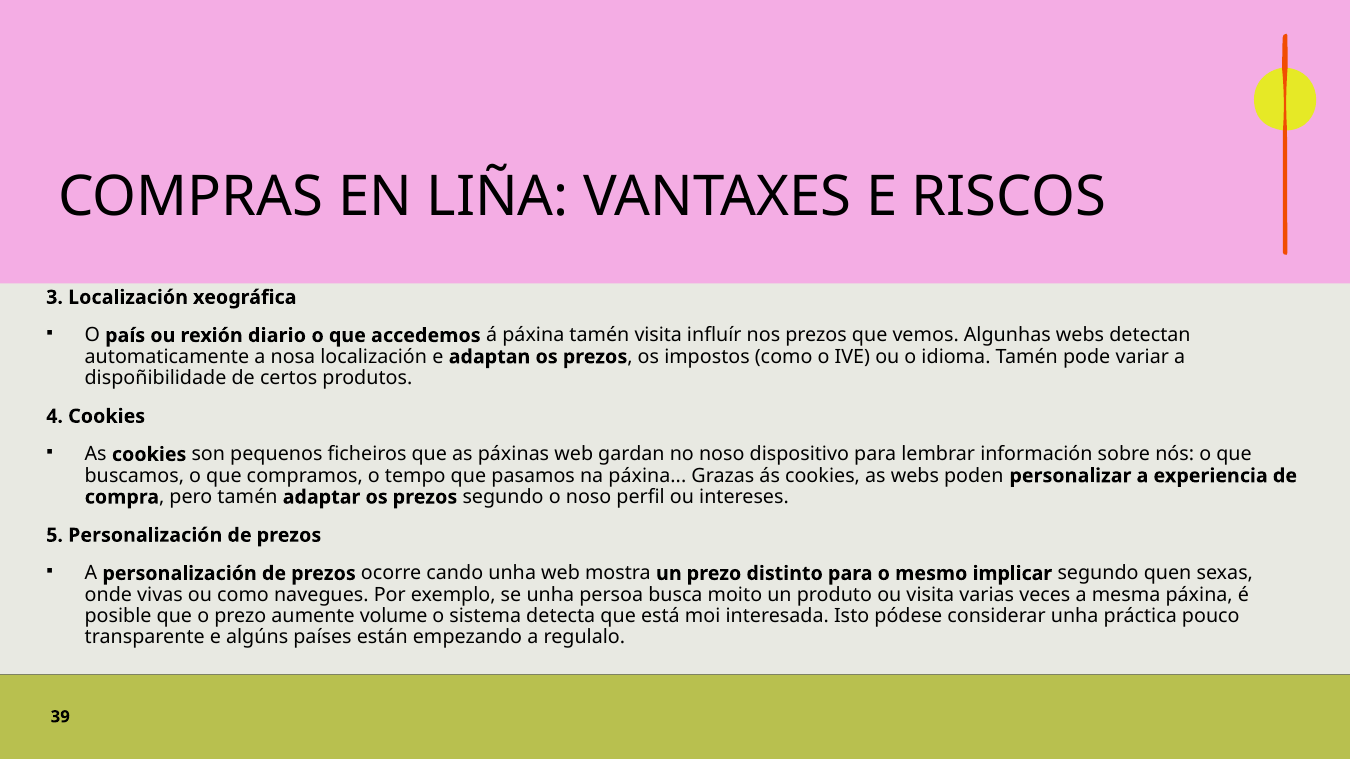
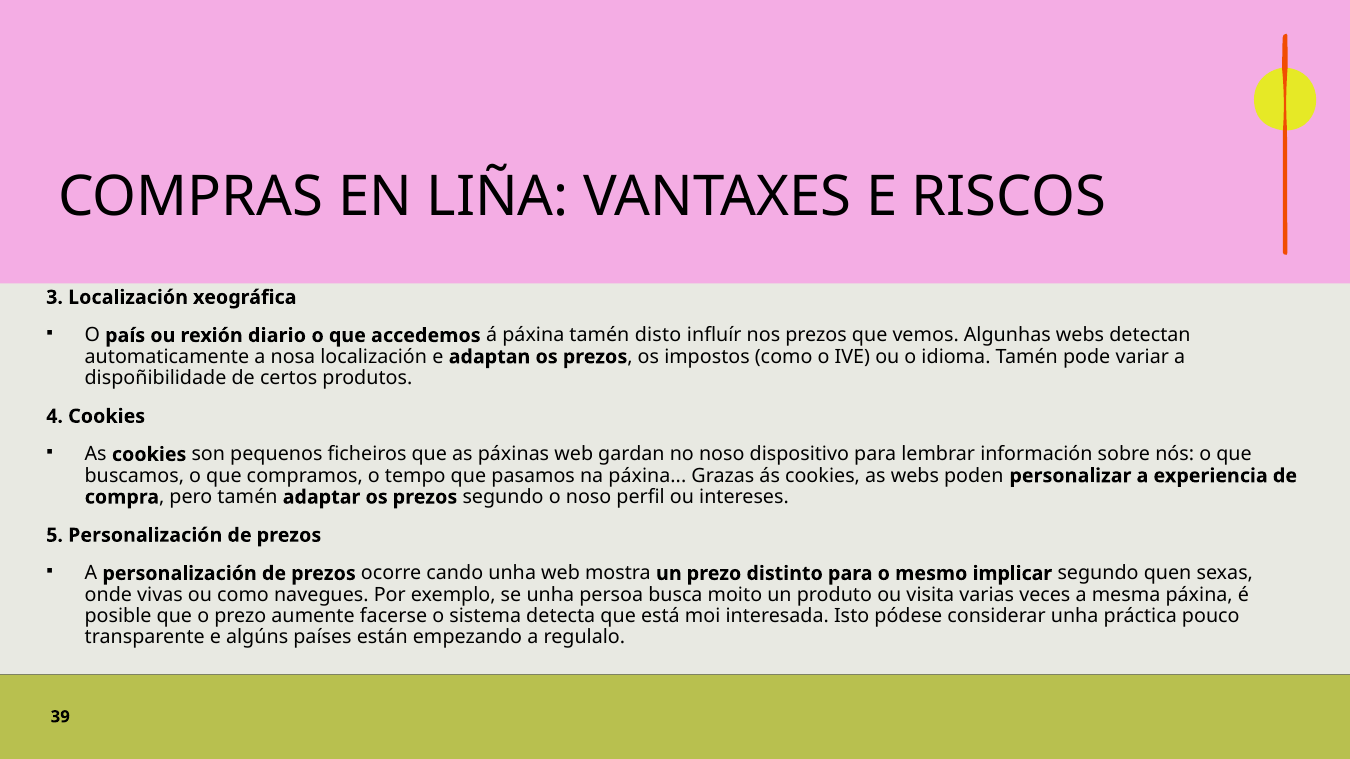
tamén visita: visita -> disto
volume: volume -> facerse
